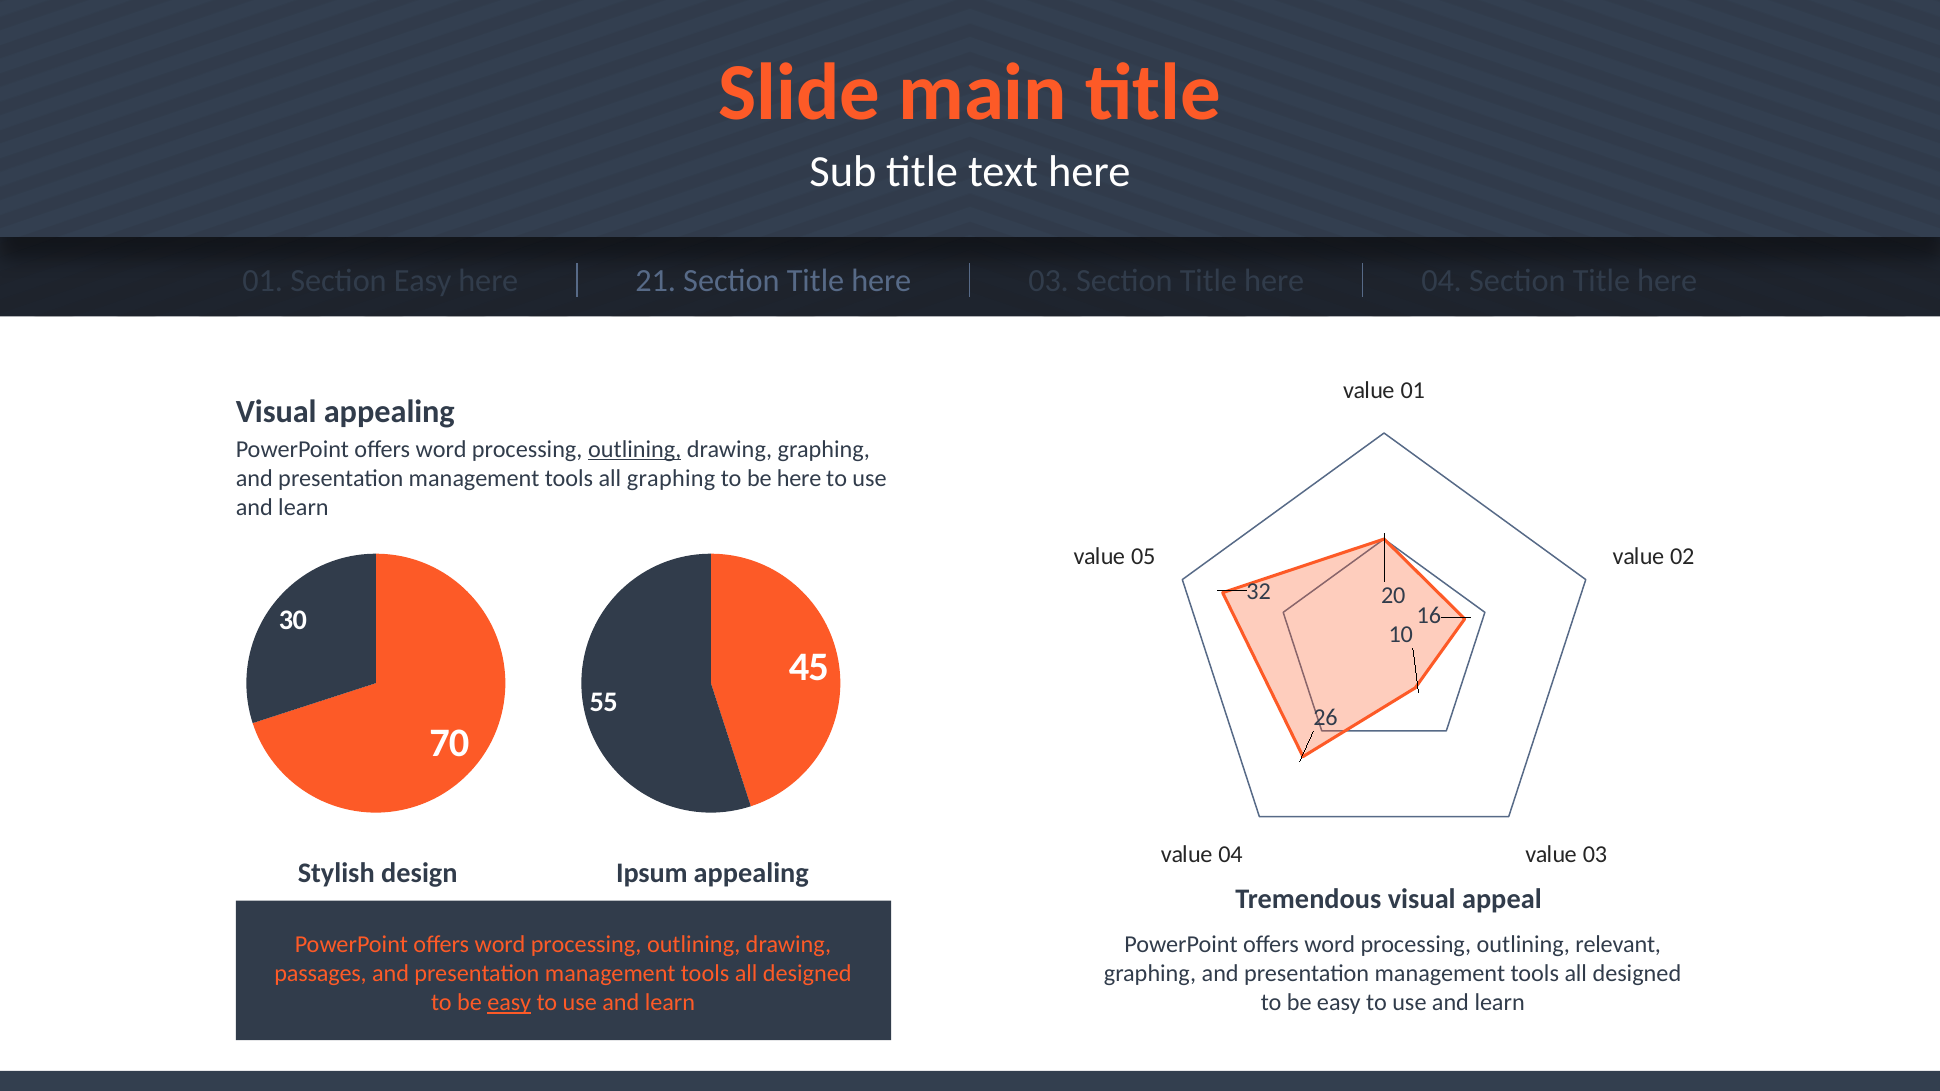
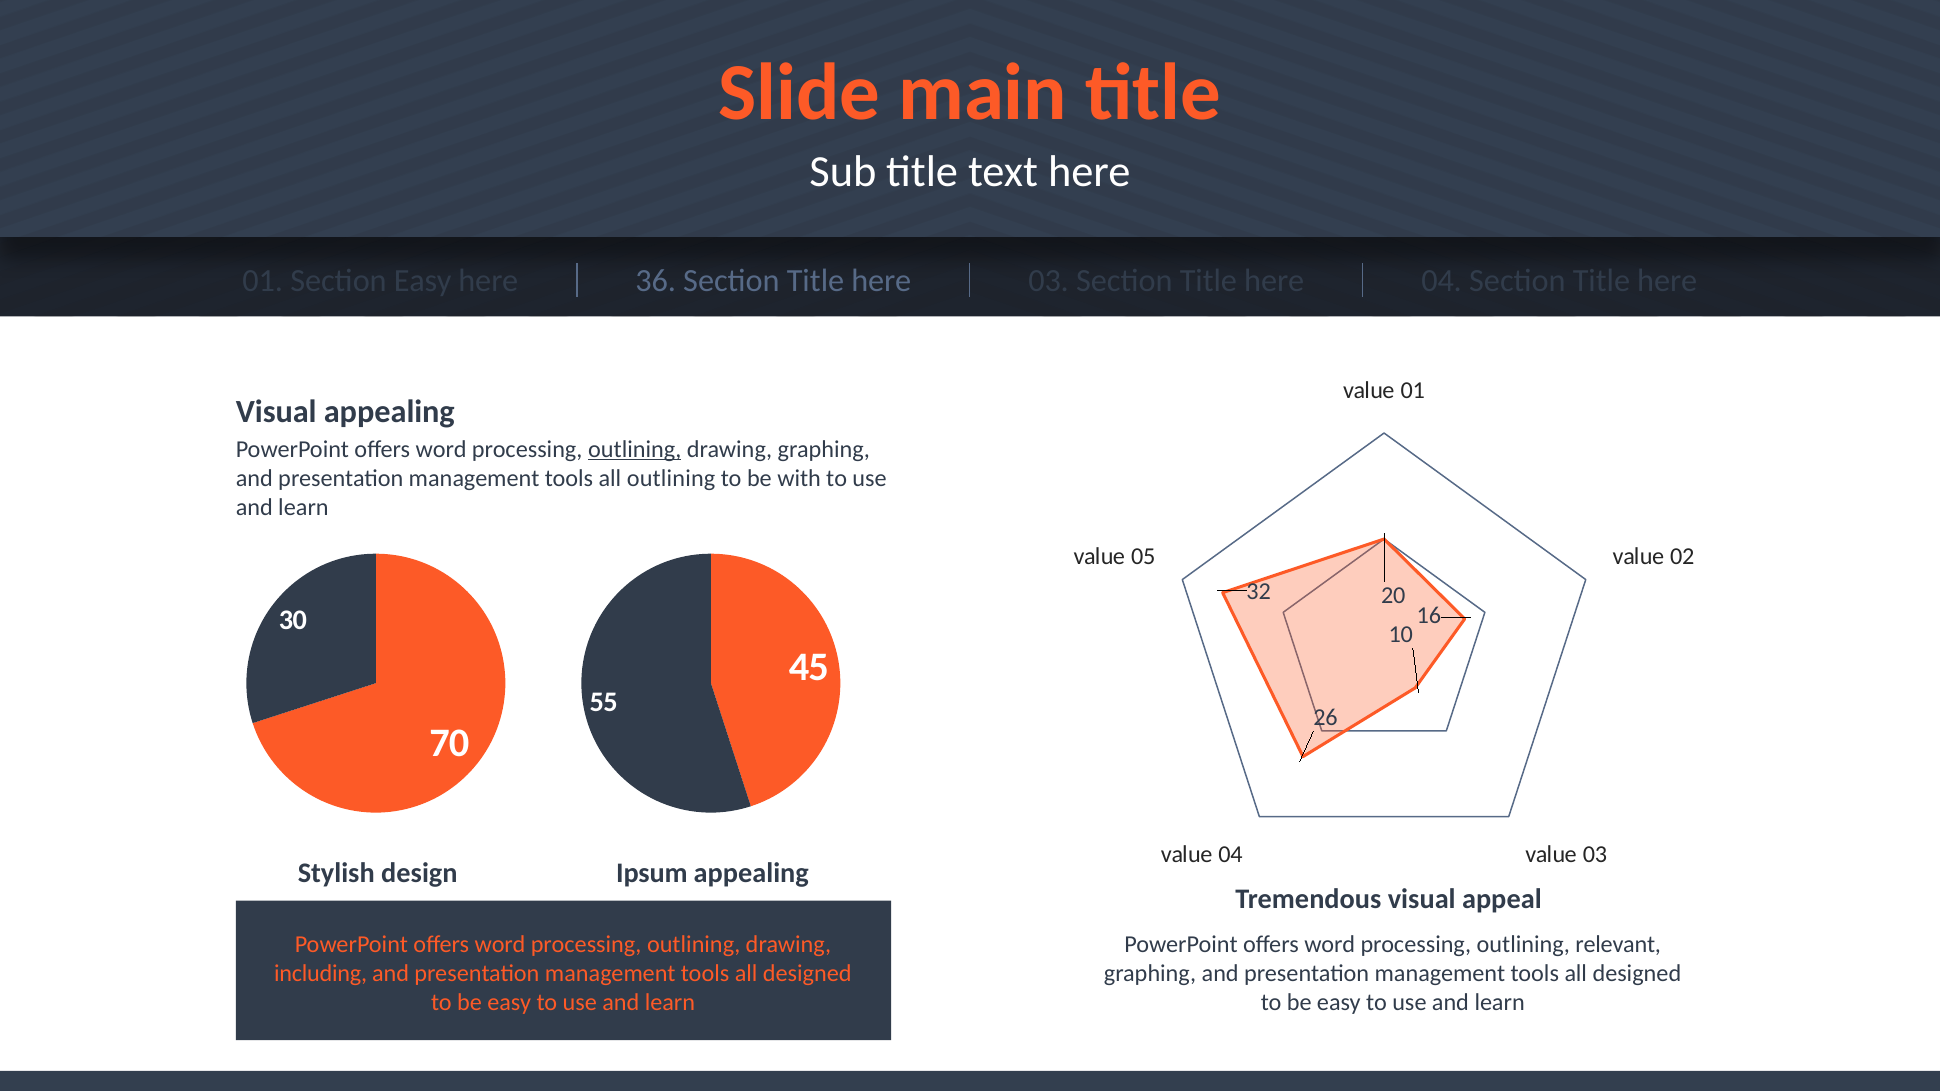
21: 21 -> 36
all graphing: graphing -> outlining
be here: here -> with
passages: passages -> including
easy at (509, 1003) underline: present -> none
